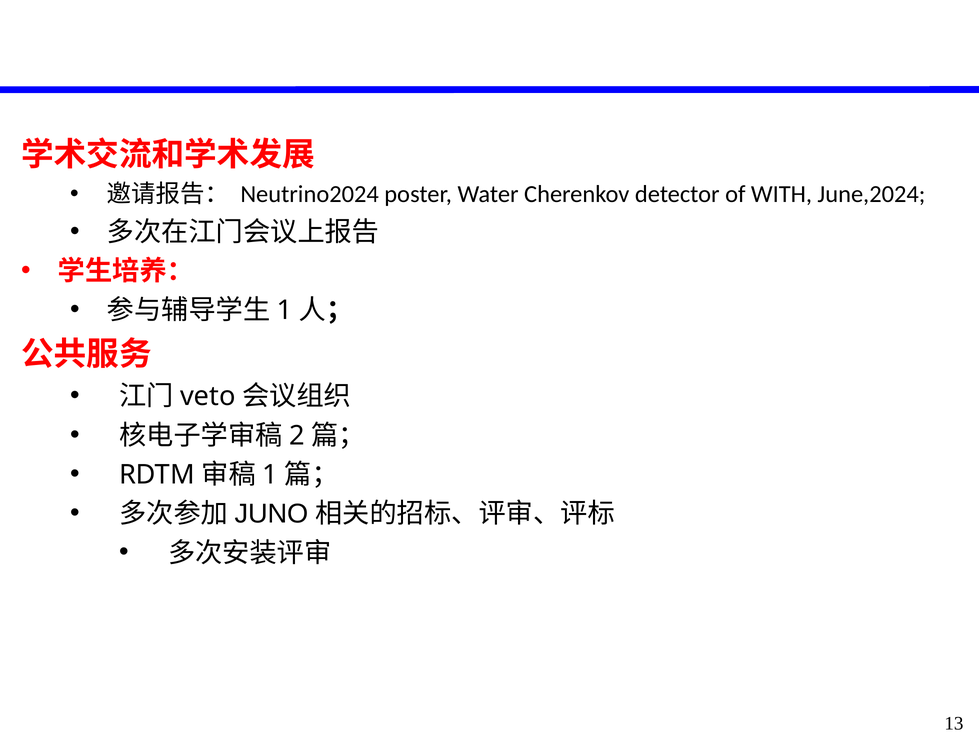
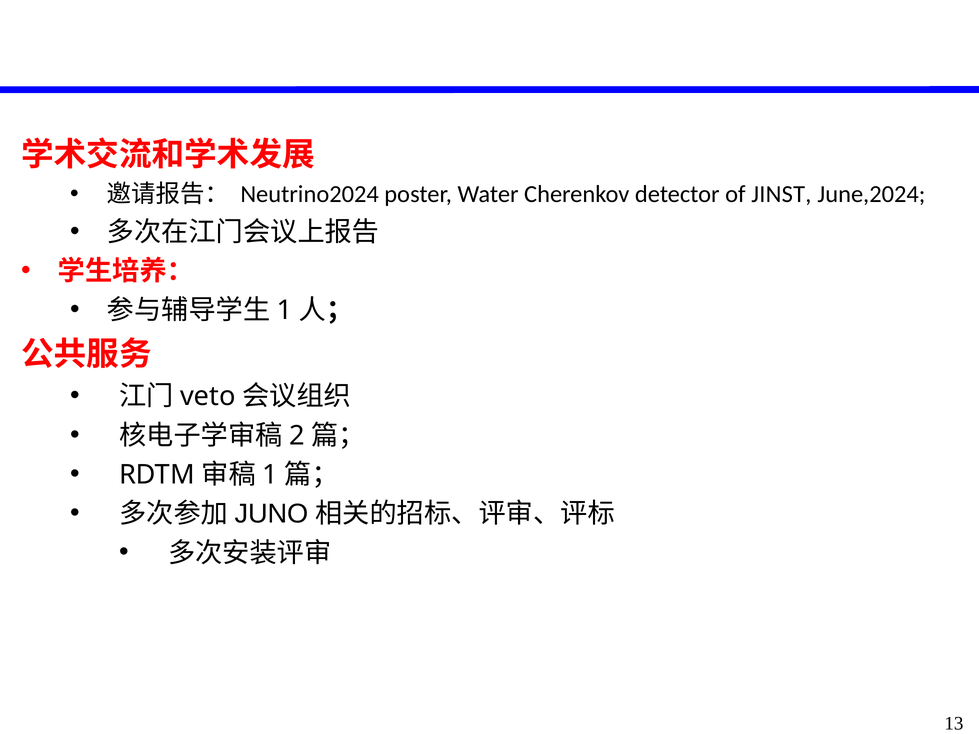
WITH: WITH -> JINST
